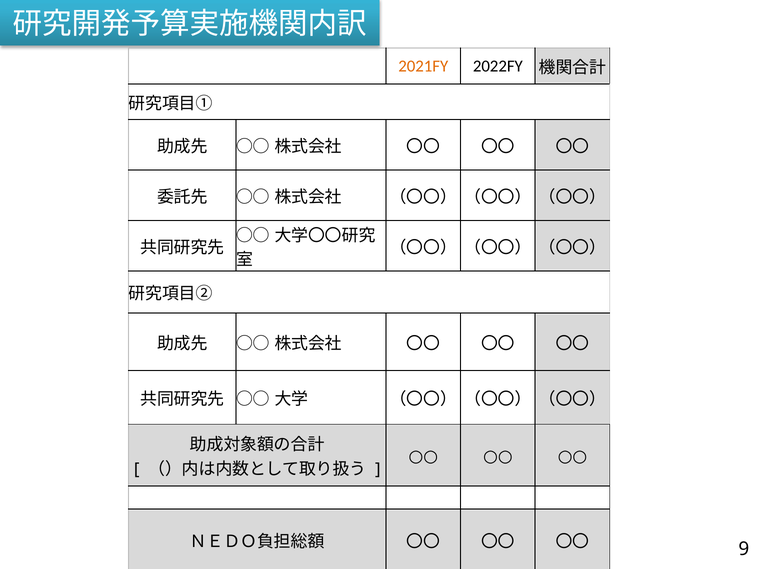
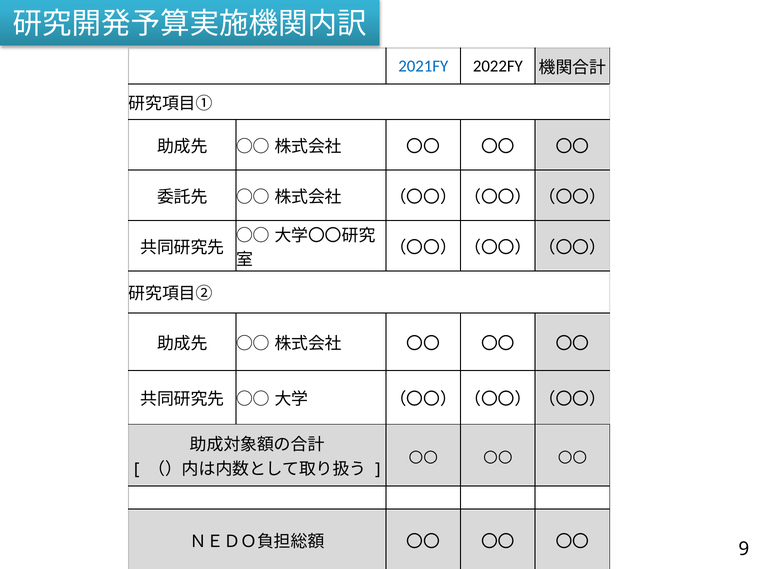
2021FY colour: orange -> blue
